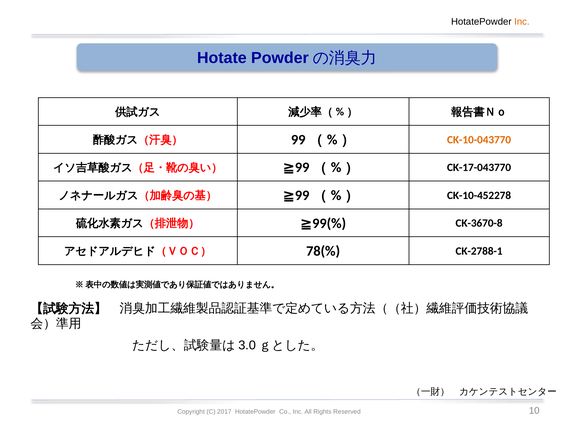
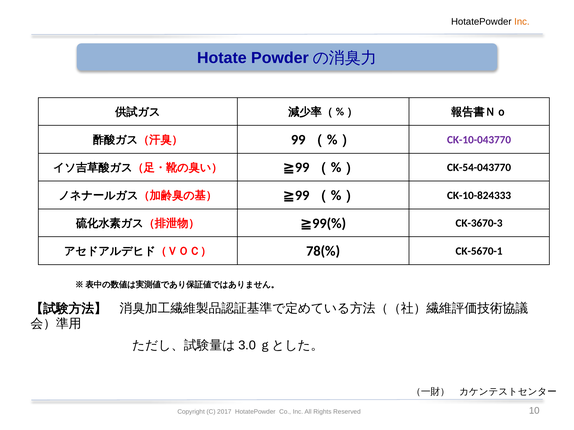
CK-10-043770 colour: orange -> purple
CK-17-043770: CK-17-043770 -> CK-54-043770
CK-10-452278: CK-10-452278 -> CK-10-824333
CK-3670-8: CK-3670-8 -> CK-3670-3
CK-2788-1: CK-2788-1 -> CK-5670-1
